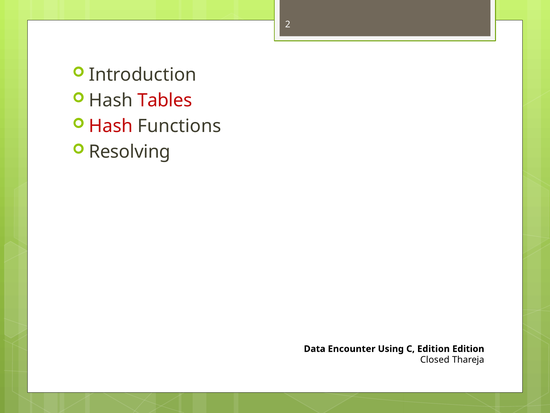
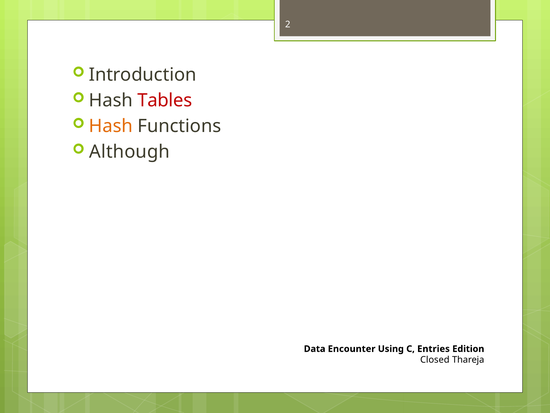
Hash at (111, 126) colour: red -> orange
Resolving: Resolving -> Although
C Edition: Edition -> Entries
